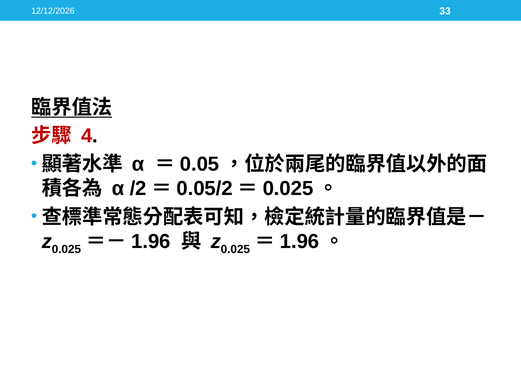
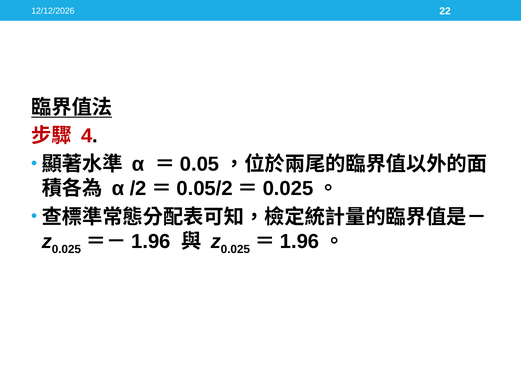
33: 33 -> 22
